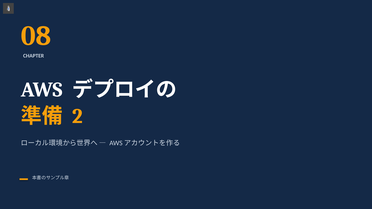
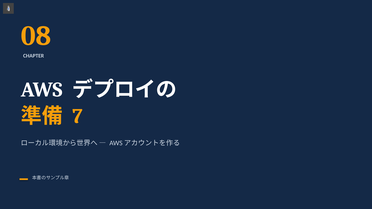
2: 2 -> 7
